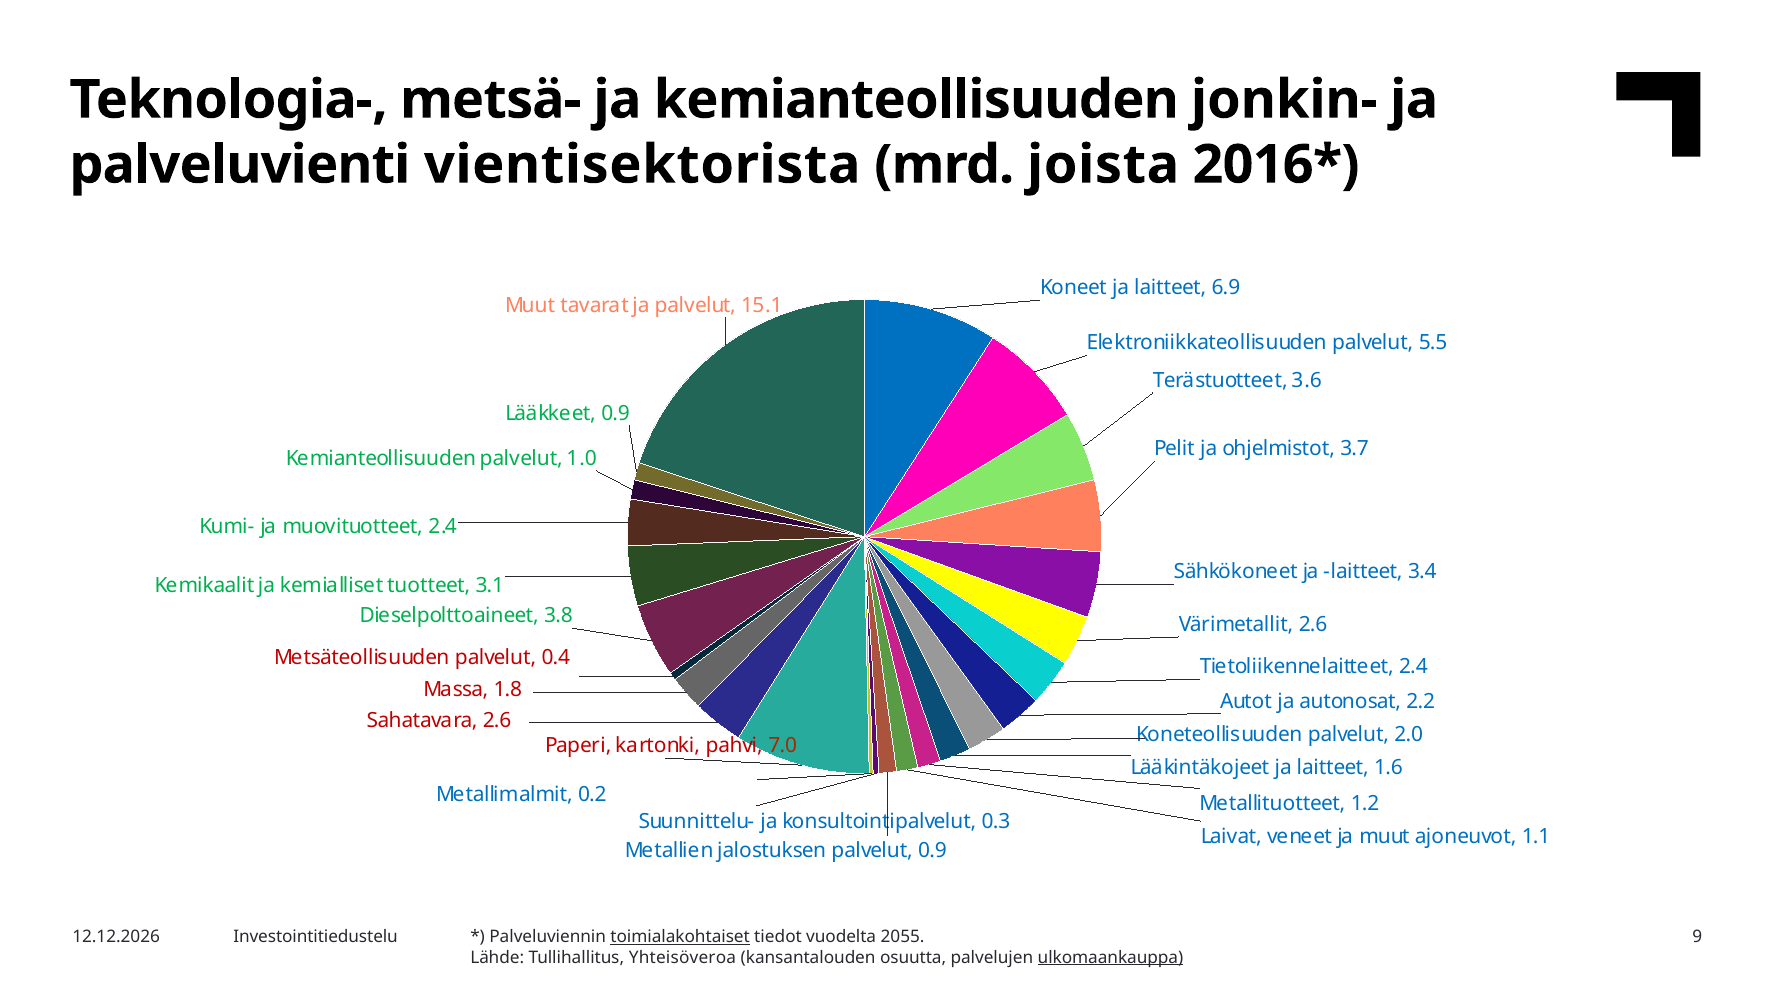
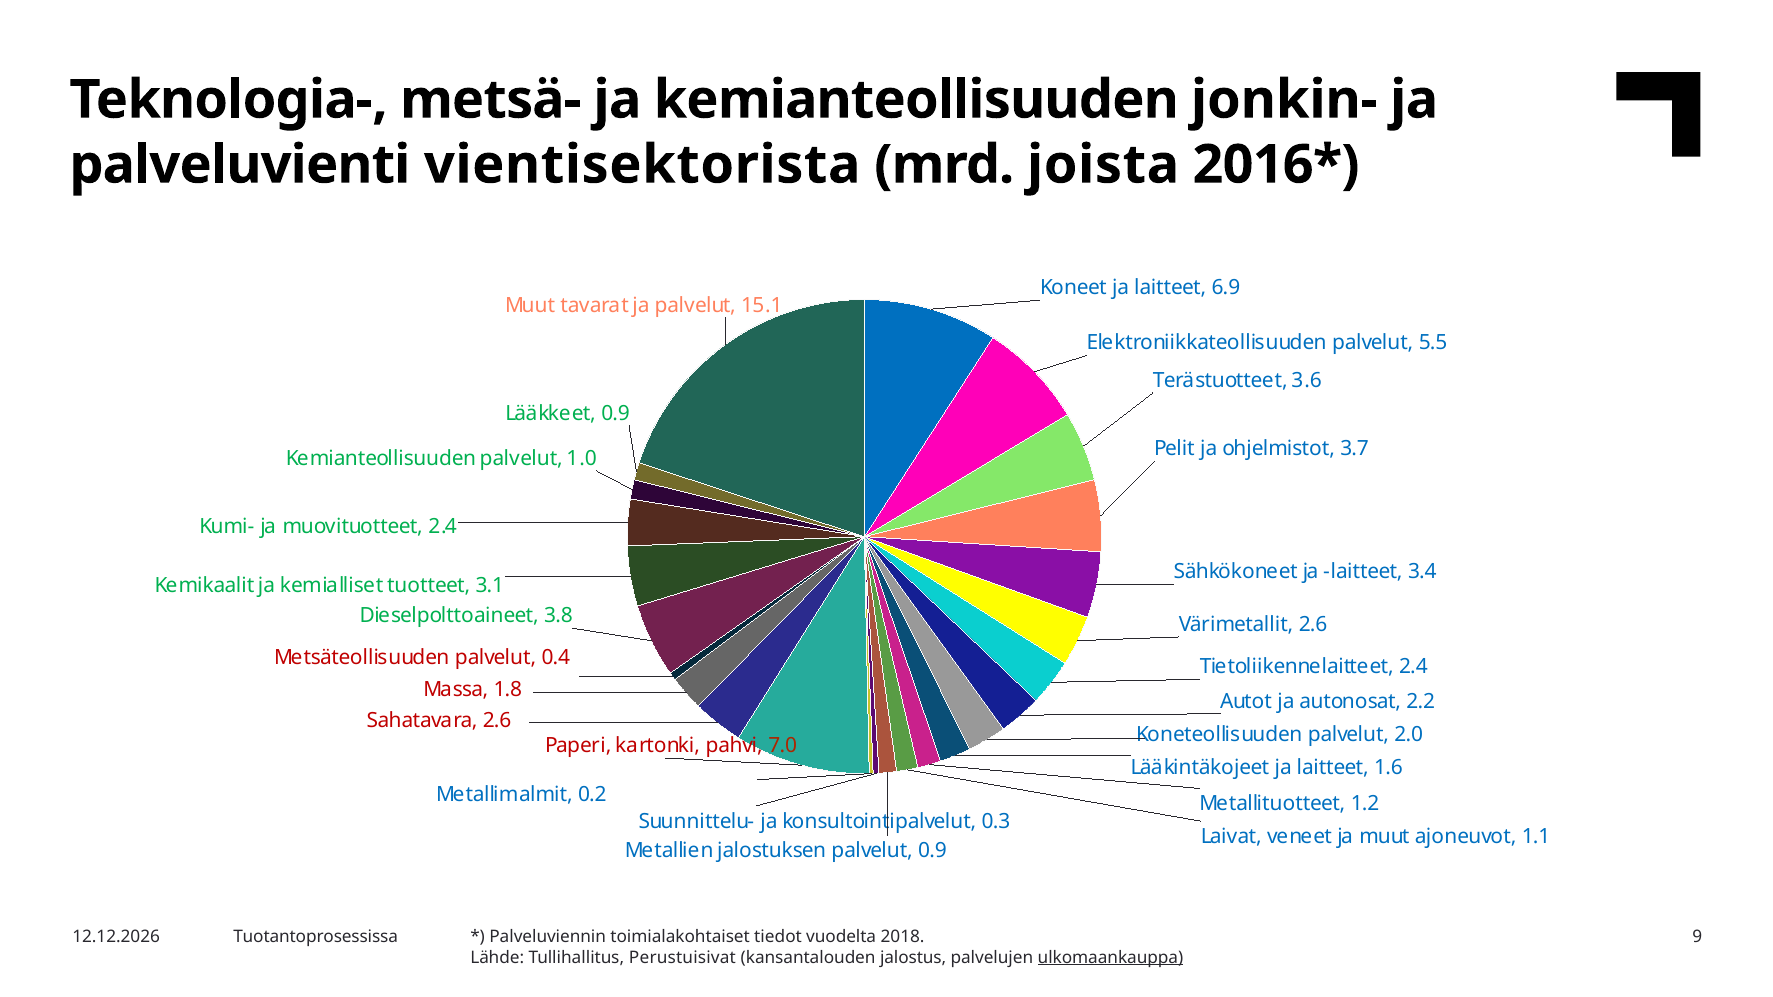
Investointitiedustelu: Investointitiedustelu -> Tuotantoprosessissa
toimialakohtaiset underline: present -> none
2055: 2055 -> 2018
Yhteisöveroa: Yhteisöveroa -> Perustuisivat
osuutta: osuutta -> jalostus
